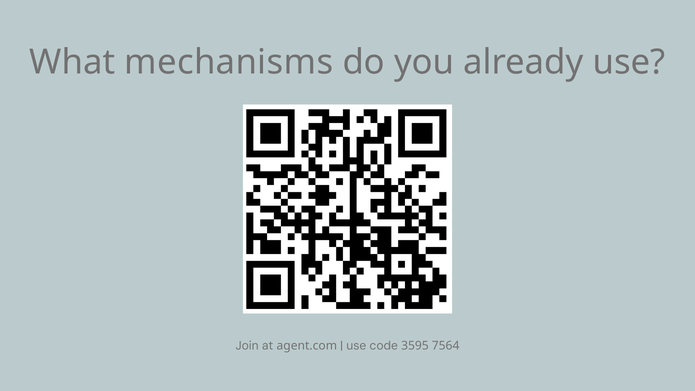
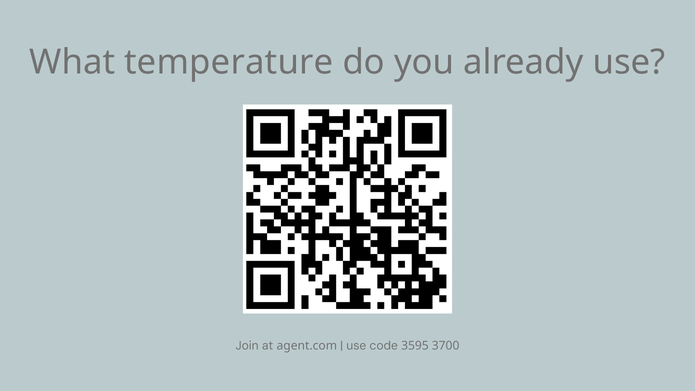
mechanisms: mechanisms -> temperature
7564: 7564 -> 3700
